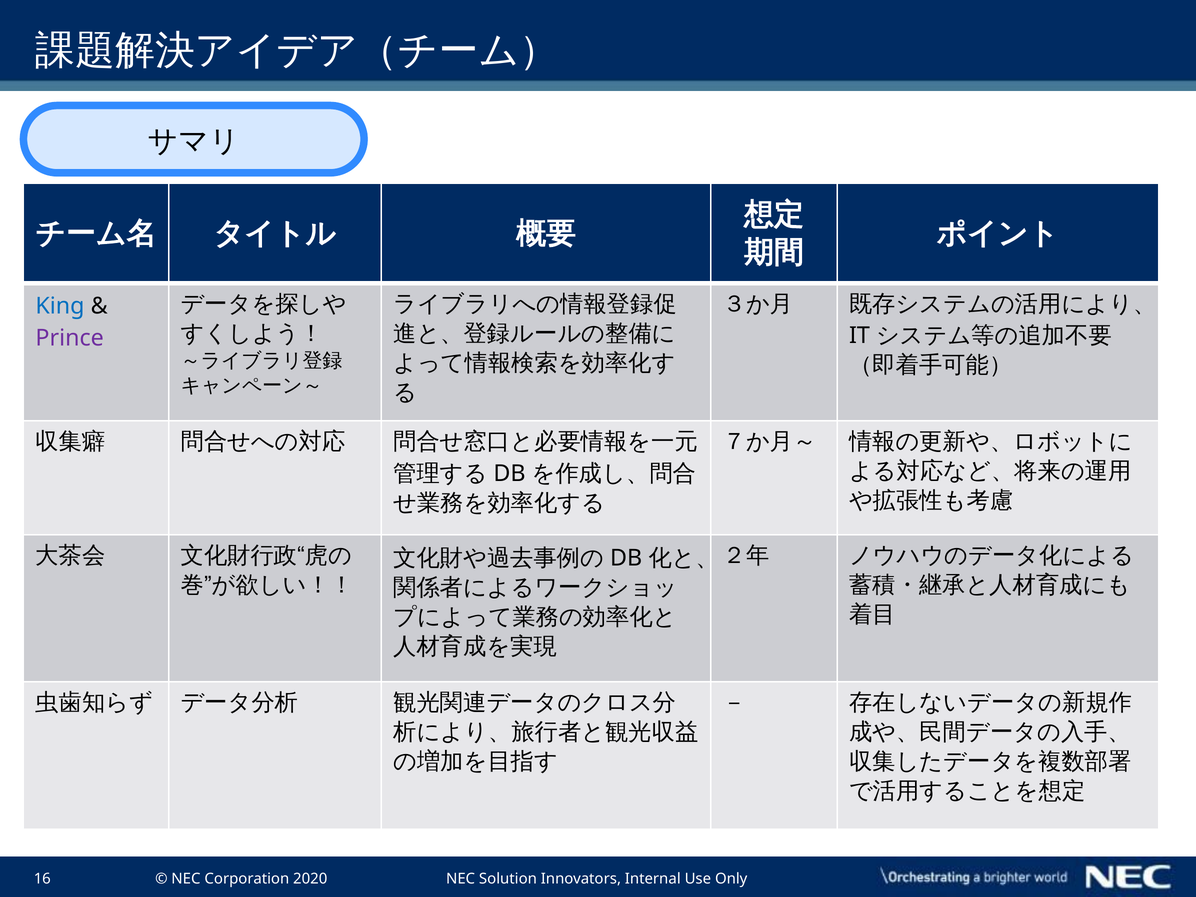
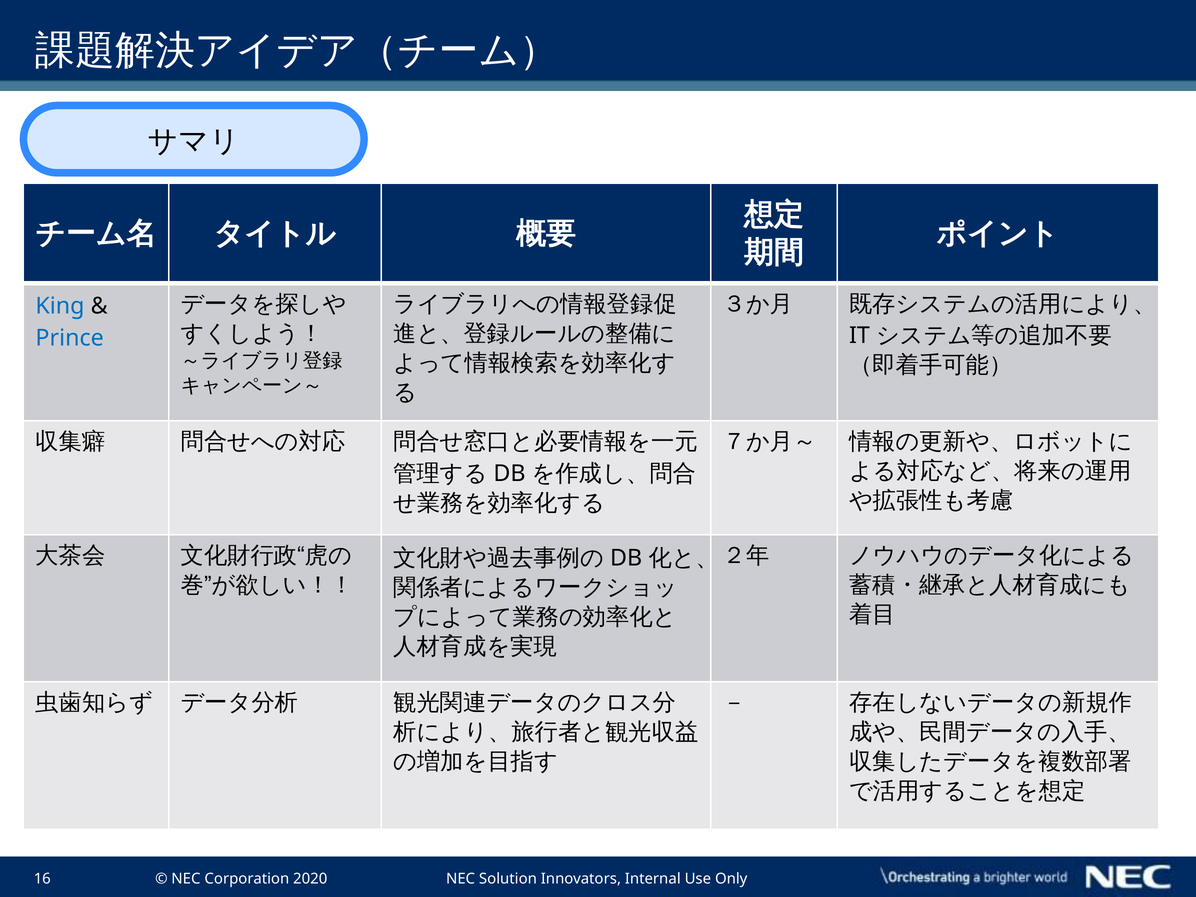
Prince colour: purple -> blue
